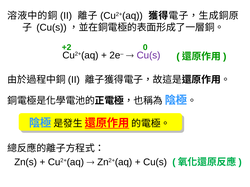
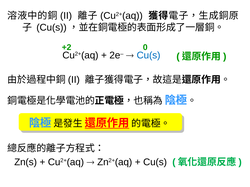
Cu(s at (149, 55) colour: purple -> blue
